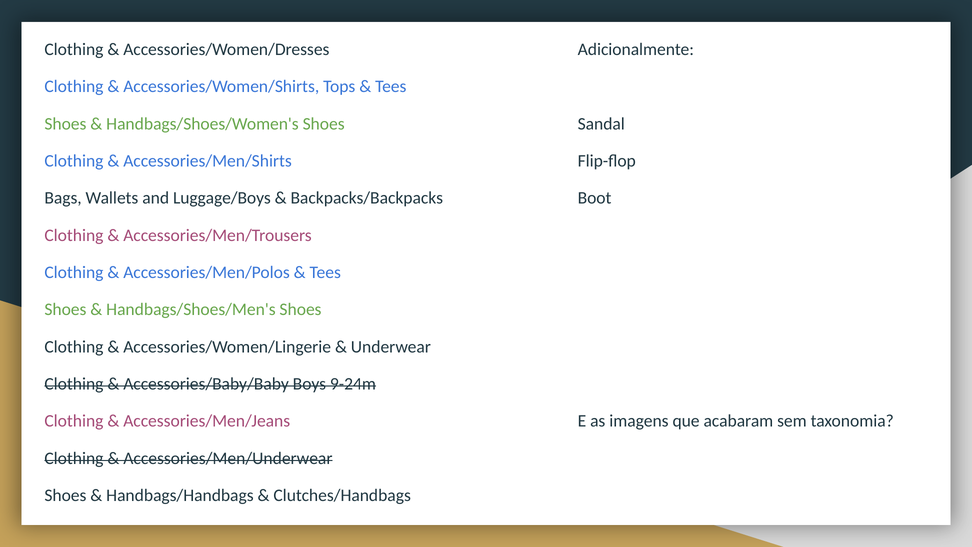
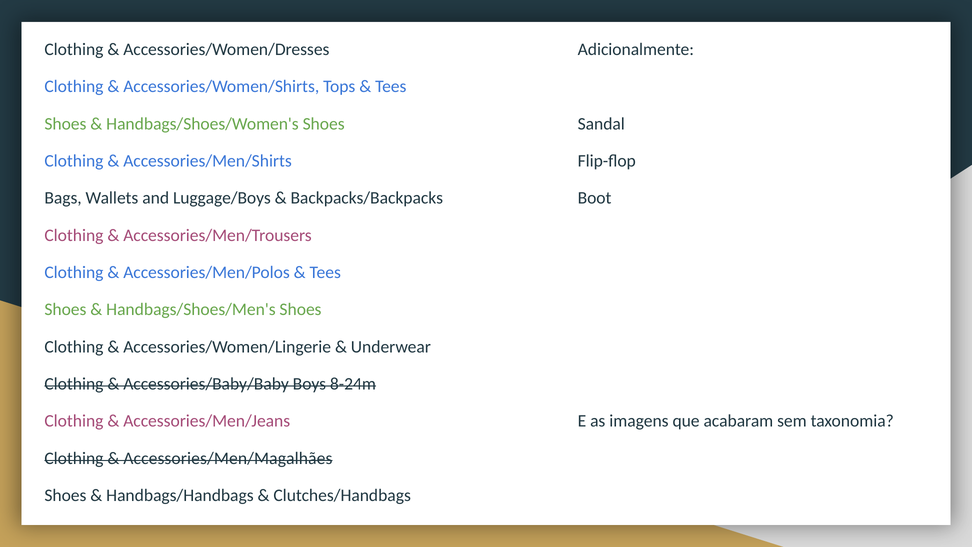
9-24m: 9-24m -> 8-24m
Accessories/Men/Underwear: Accessories/Men/Underwear -> Accessories/Men/Magalhães
